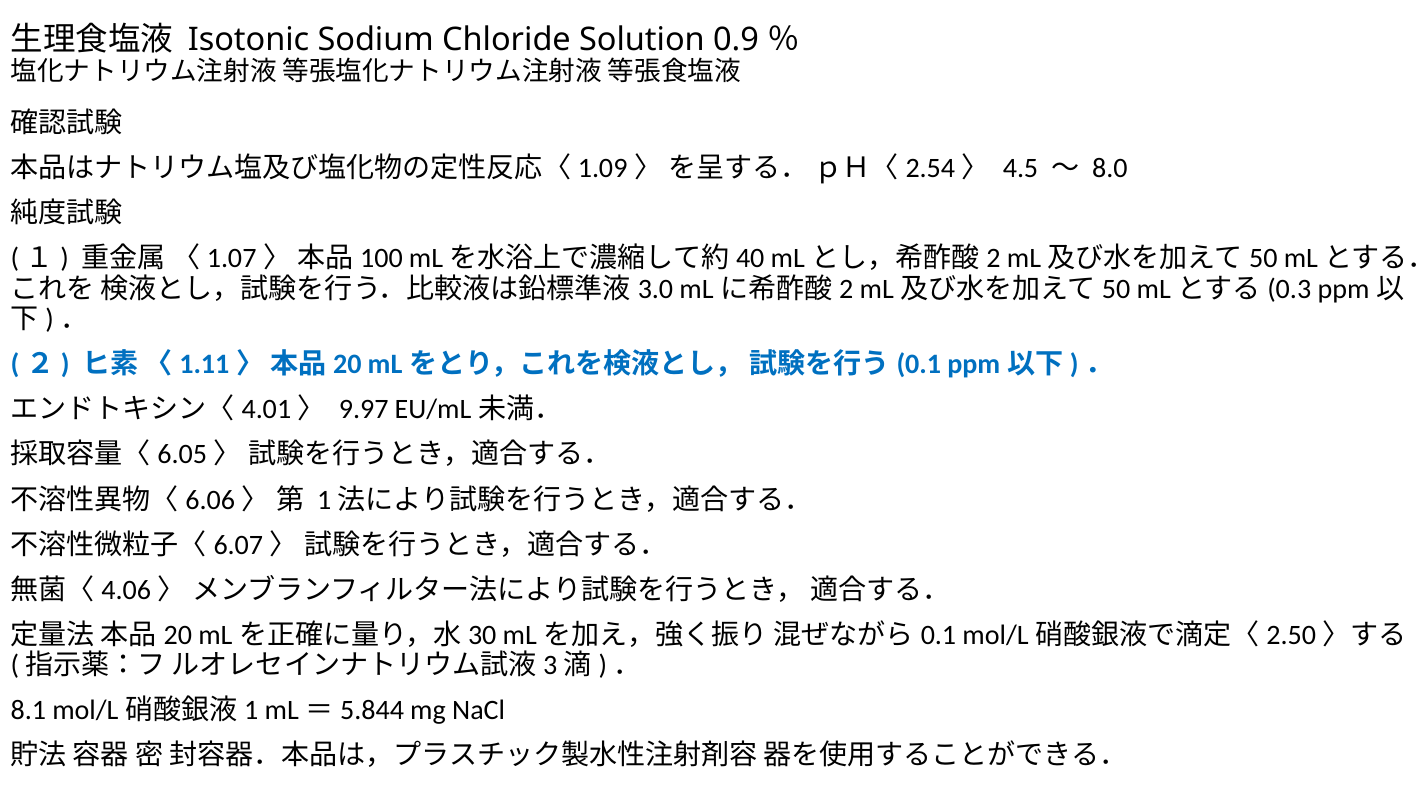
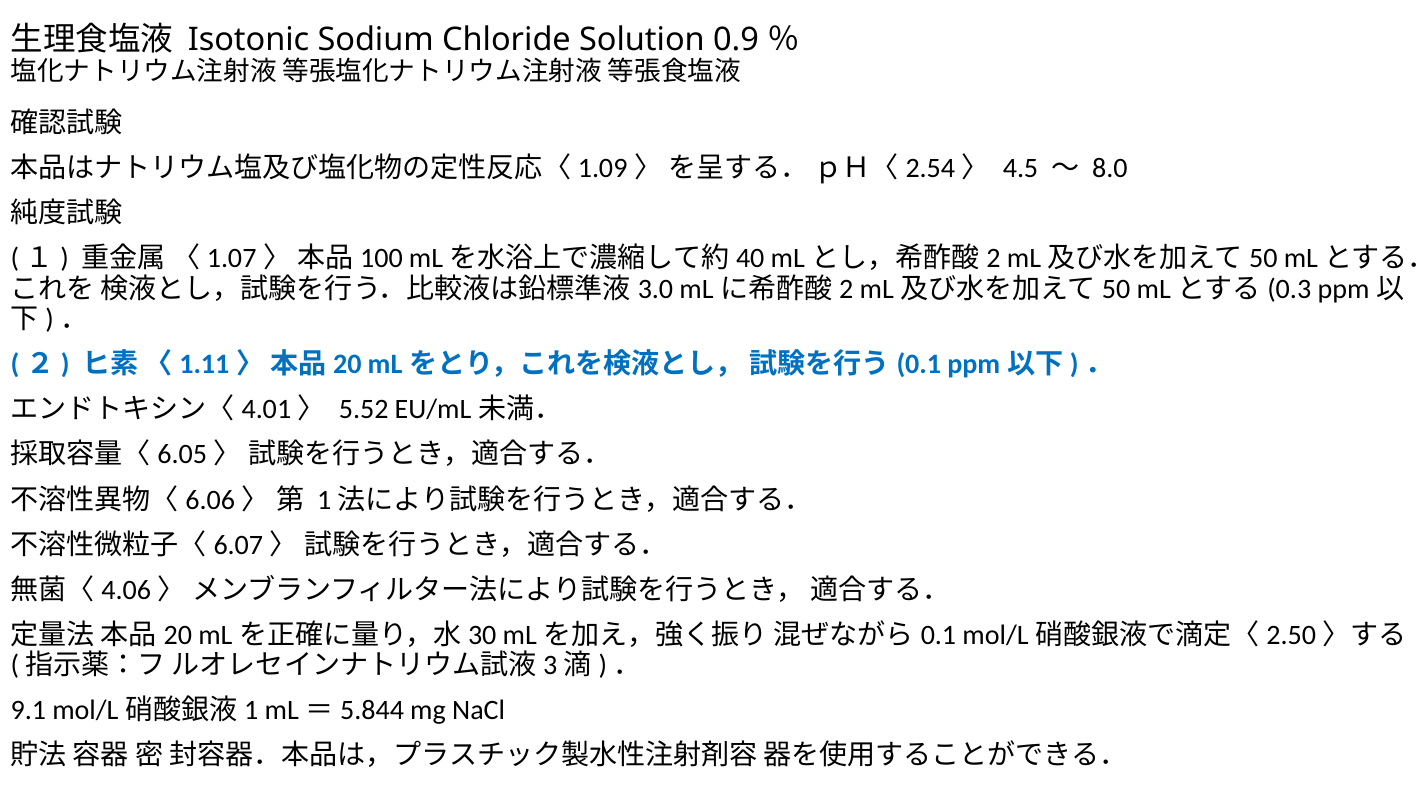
9.97: 9.97 -> 5.52
8.1: 8.1 -> 9.1
